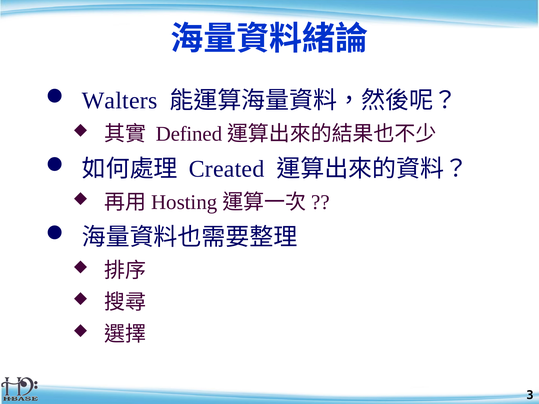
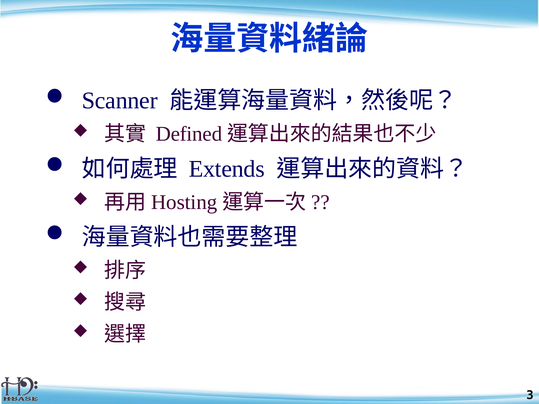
Walters: Walters -> Scanner
Created: Created -> Extends
